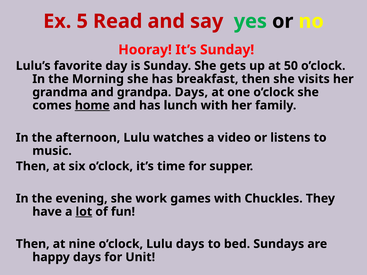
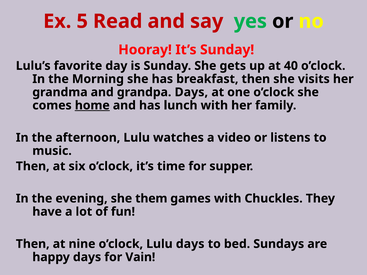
50: 50 -> 40
work: work -> them
lot underline: present -> none
Unit: Unit -> Vain
